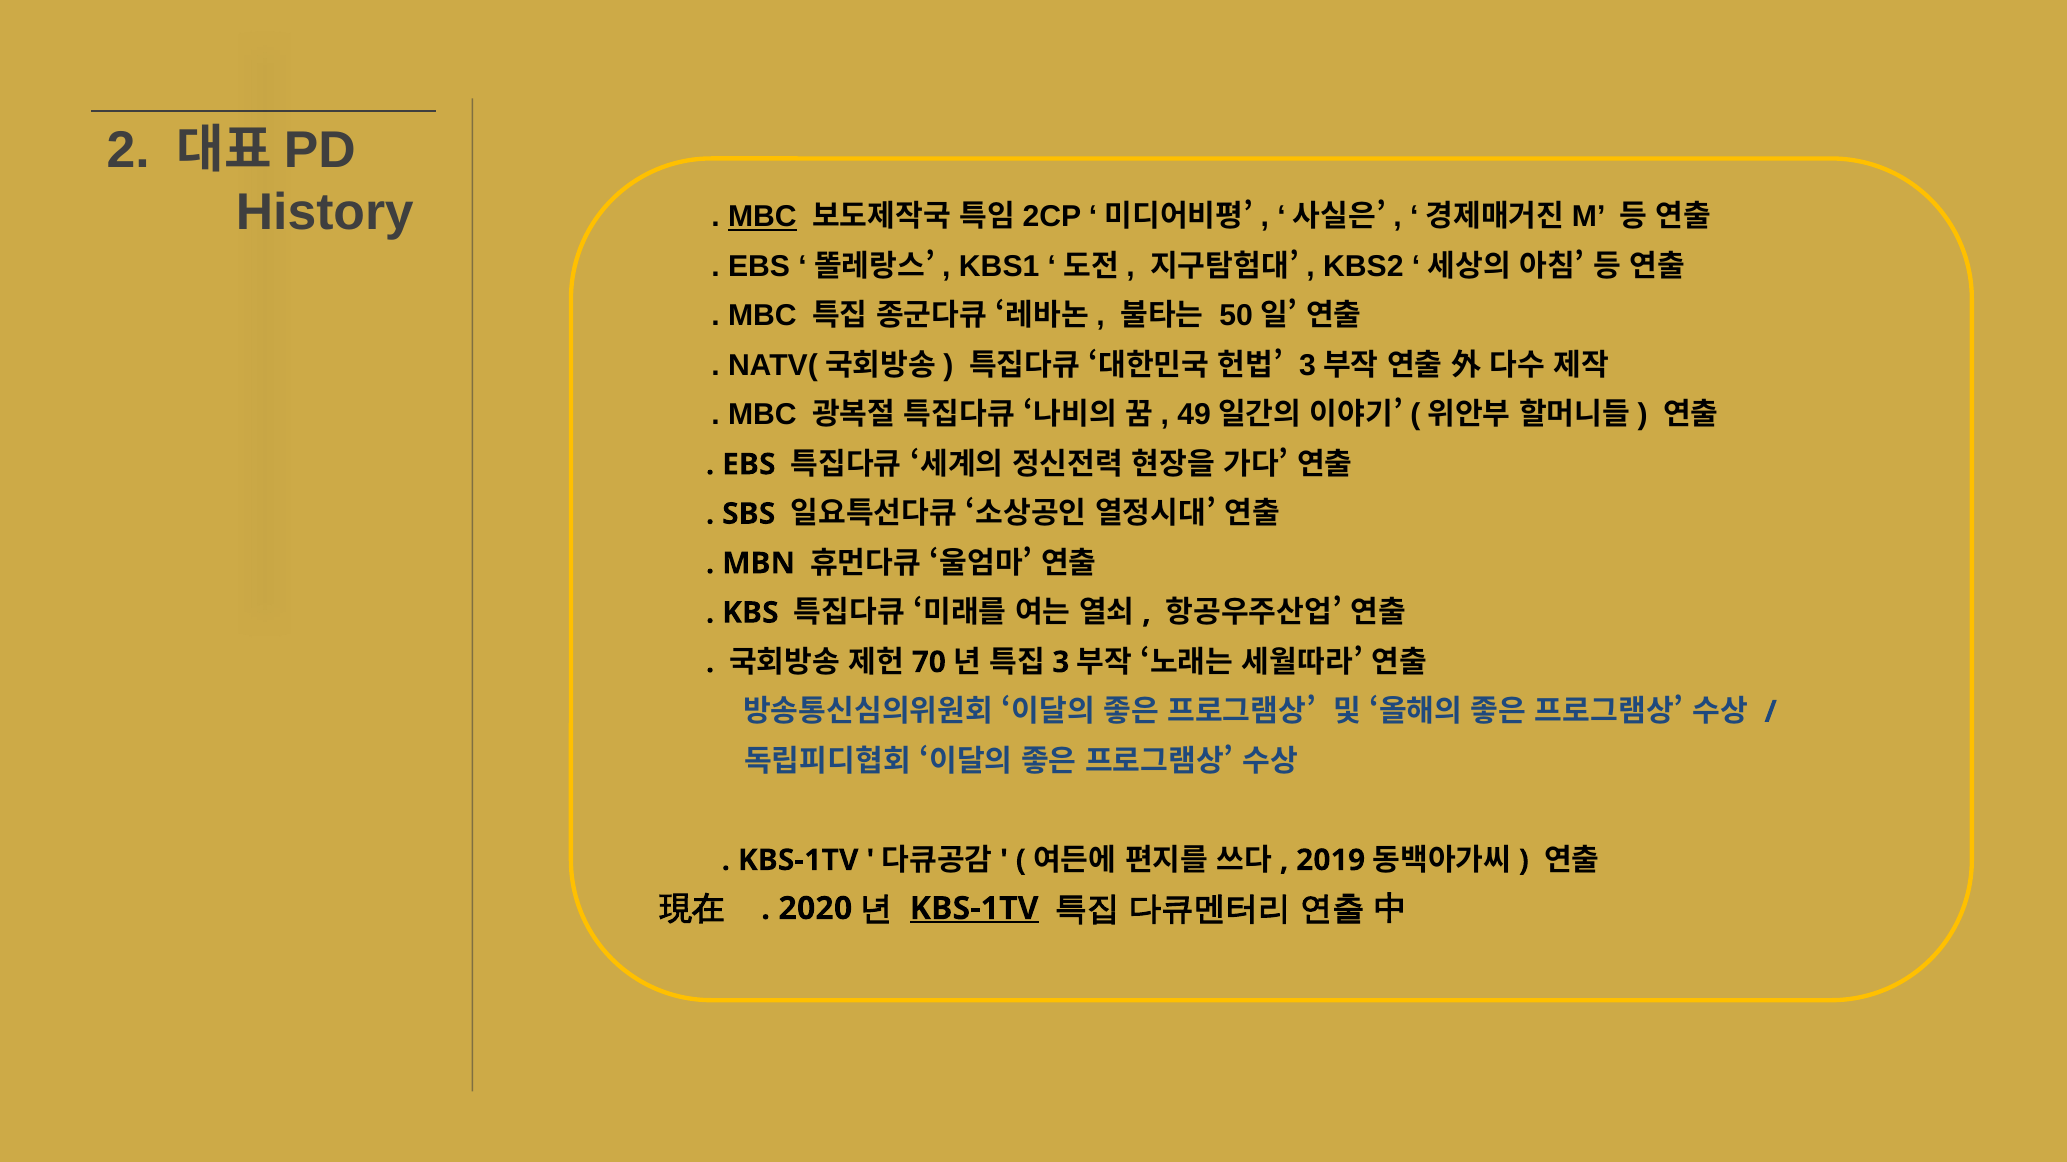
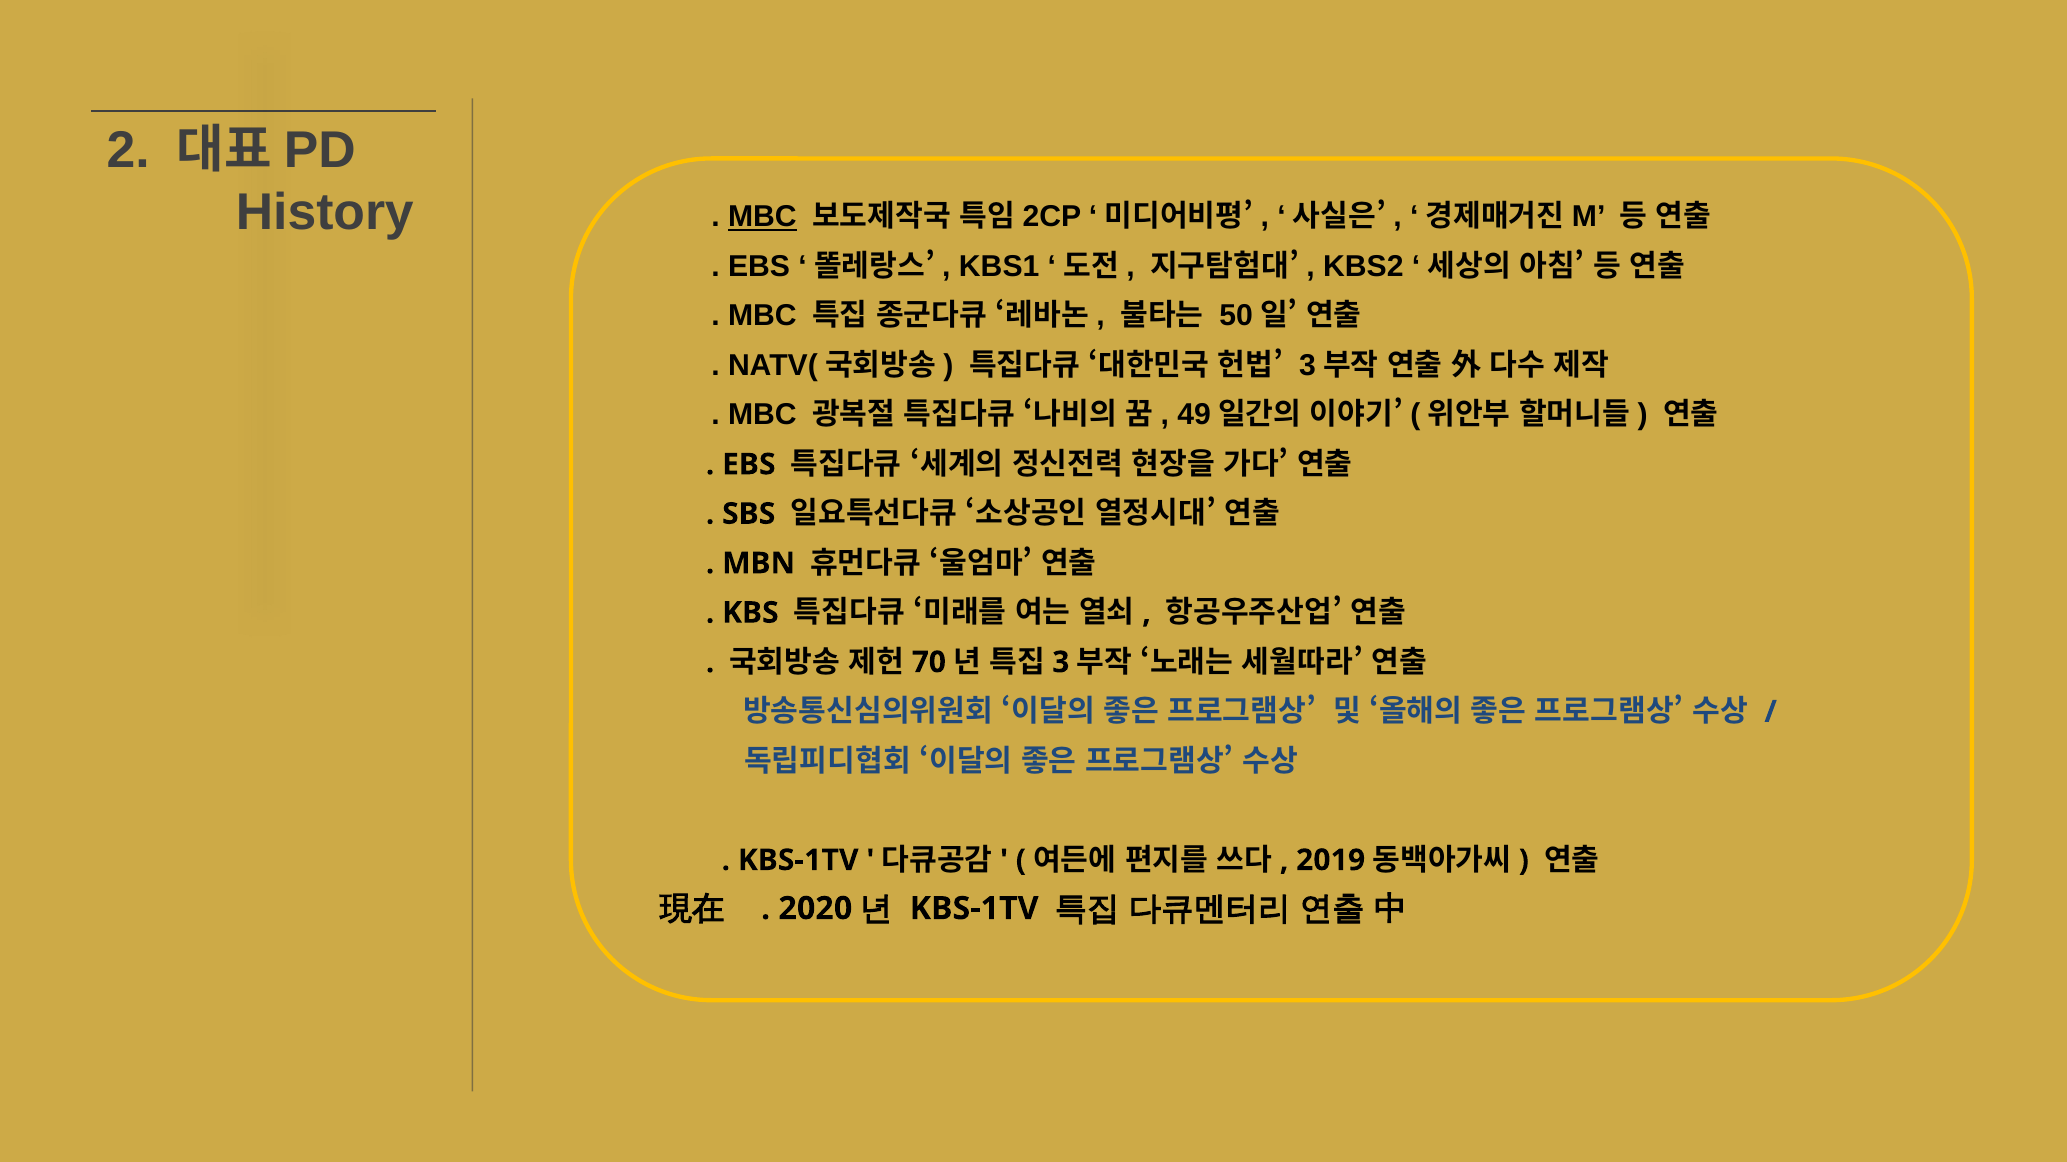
KBS-1TV at (974, 909) underline: present -> none
